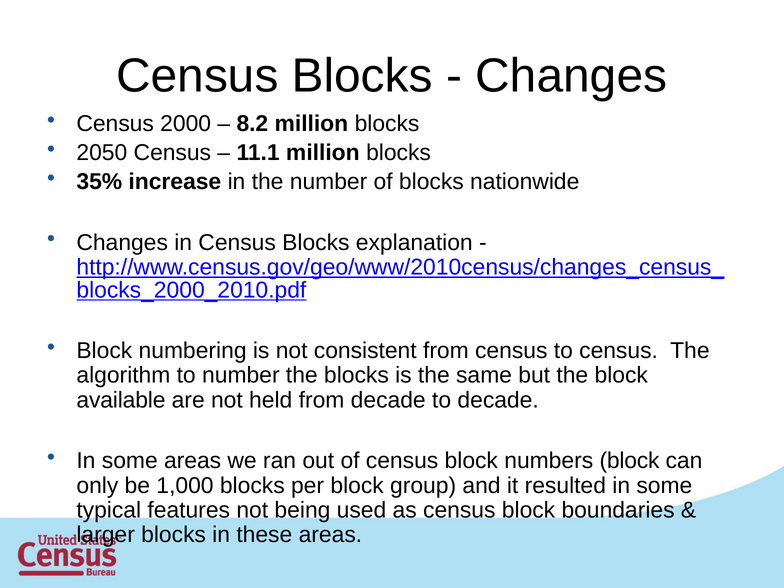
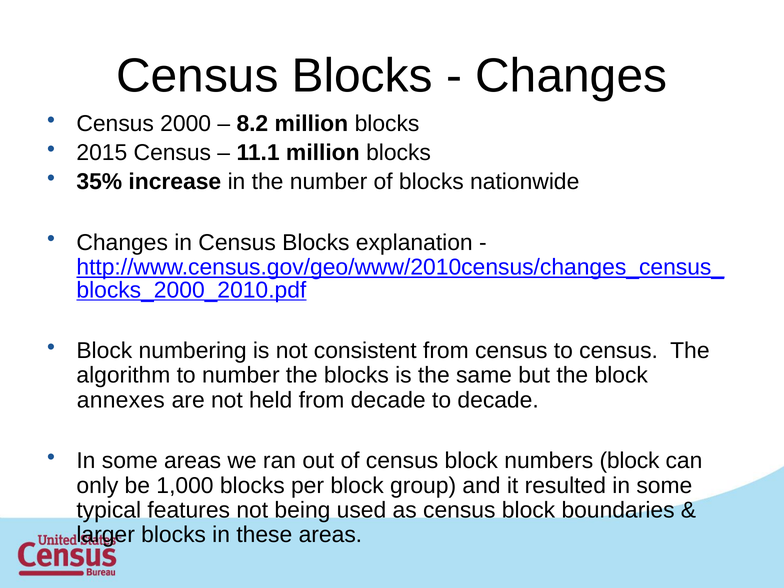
2050: 2050 -> 2015
available: available -> annexes
